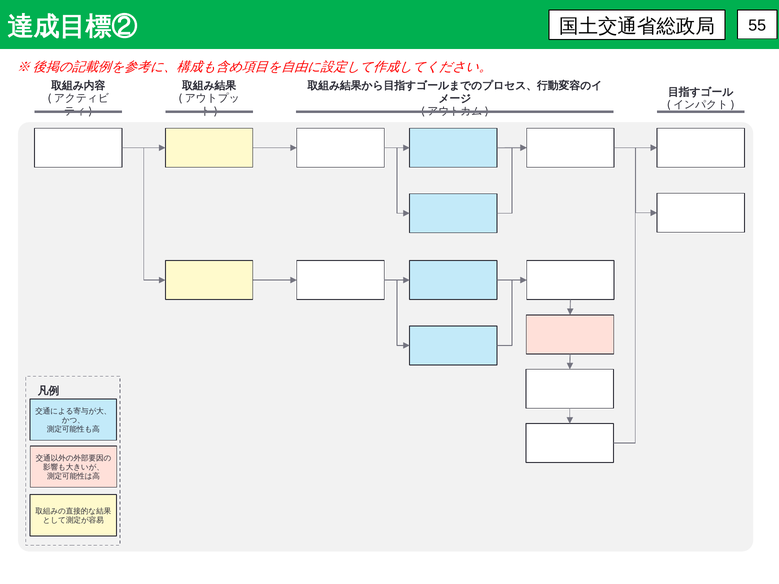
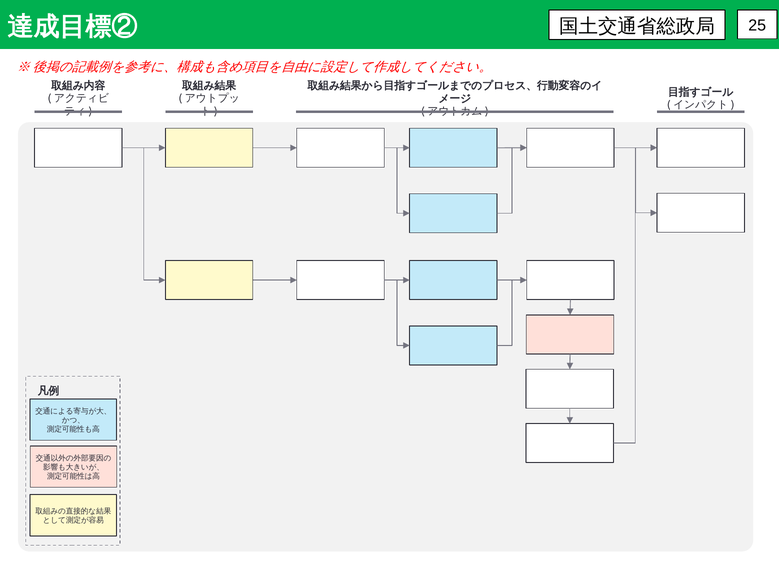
55: 55 -> 25
